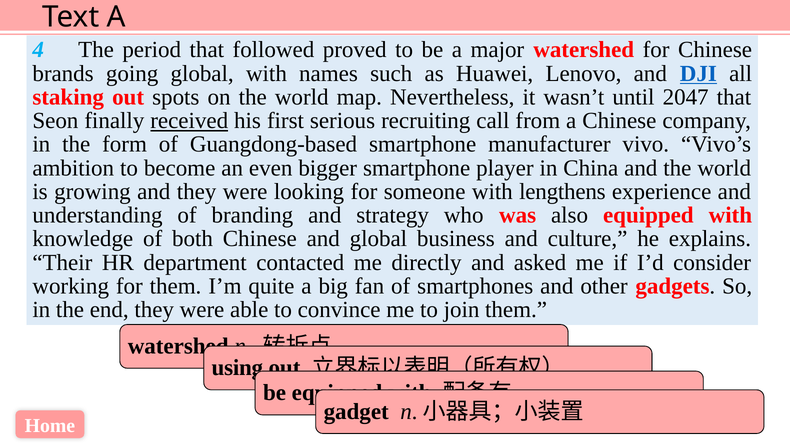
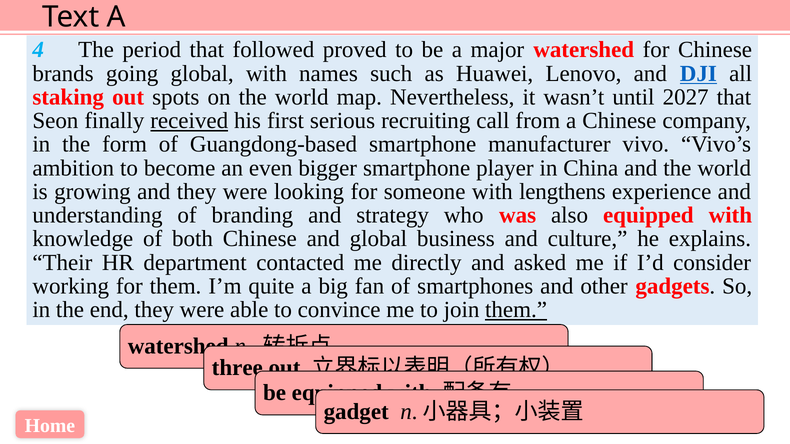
2047: 2047 -> 2027
them at (516, 310) underline: none -> present
using: using -> three
